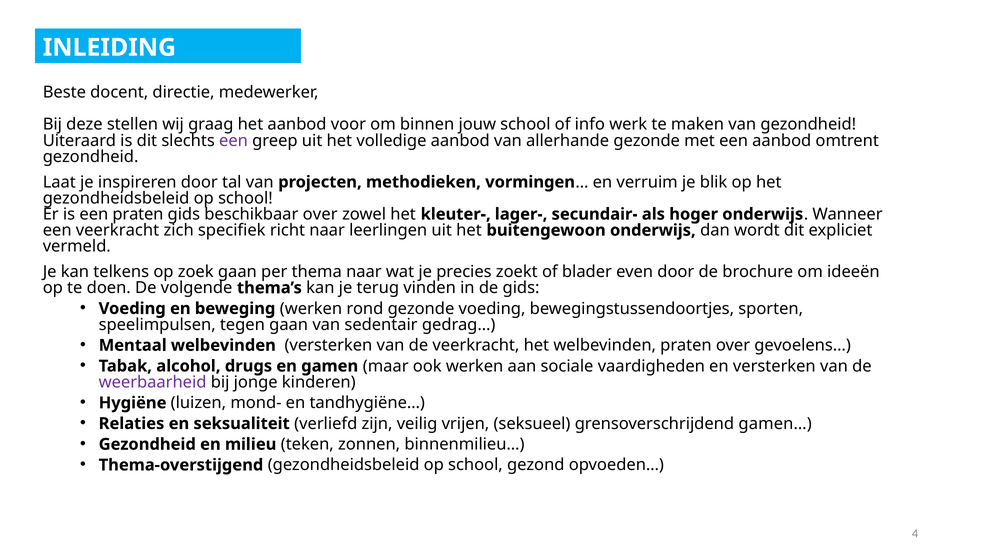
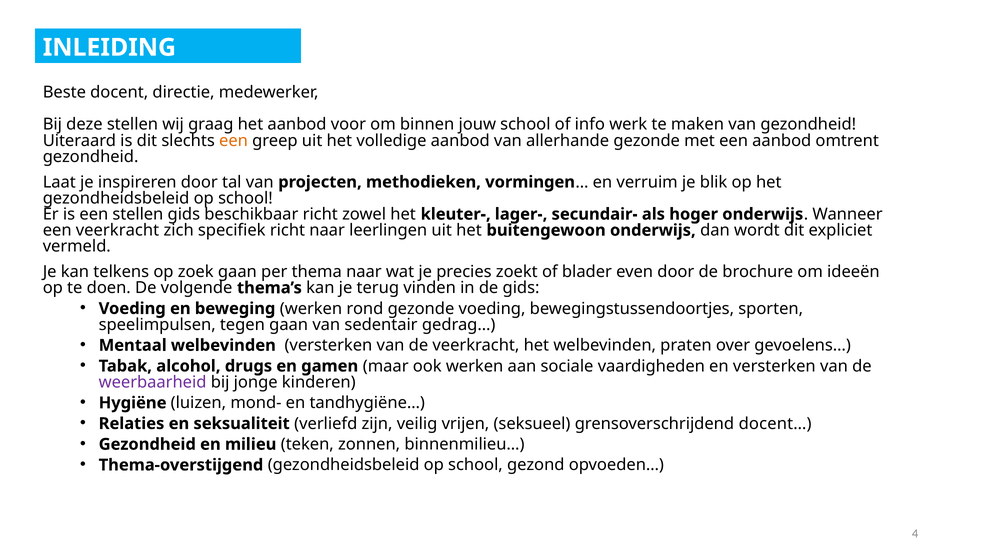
een at (234, 141) colour: purple -> orange
een praten: praten -> stellen
beschikbaar over: over -> richt
gamen…: gamen… -> docent…
